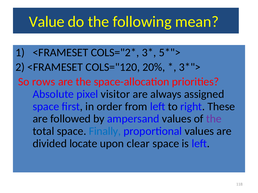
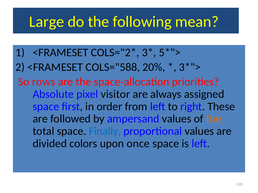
Value: Value -> Large
COLS="120: COLS="120 -> COLS="588
the at (214, 119) colour: purple -> orange
locate: locate -> colors
clear: clear -> once
